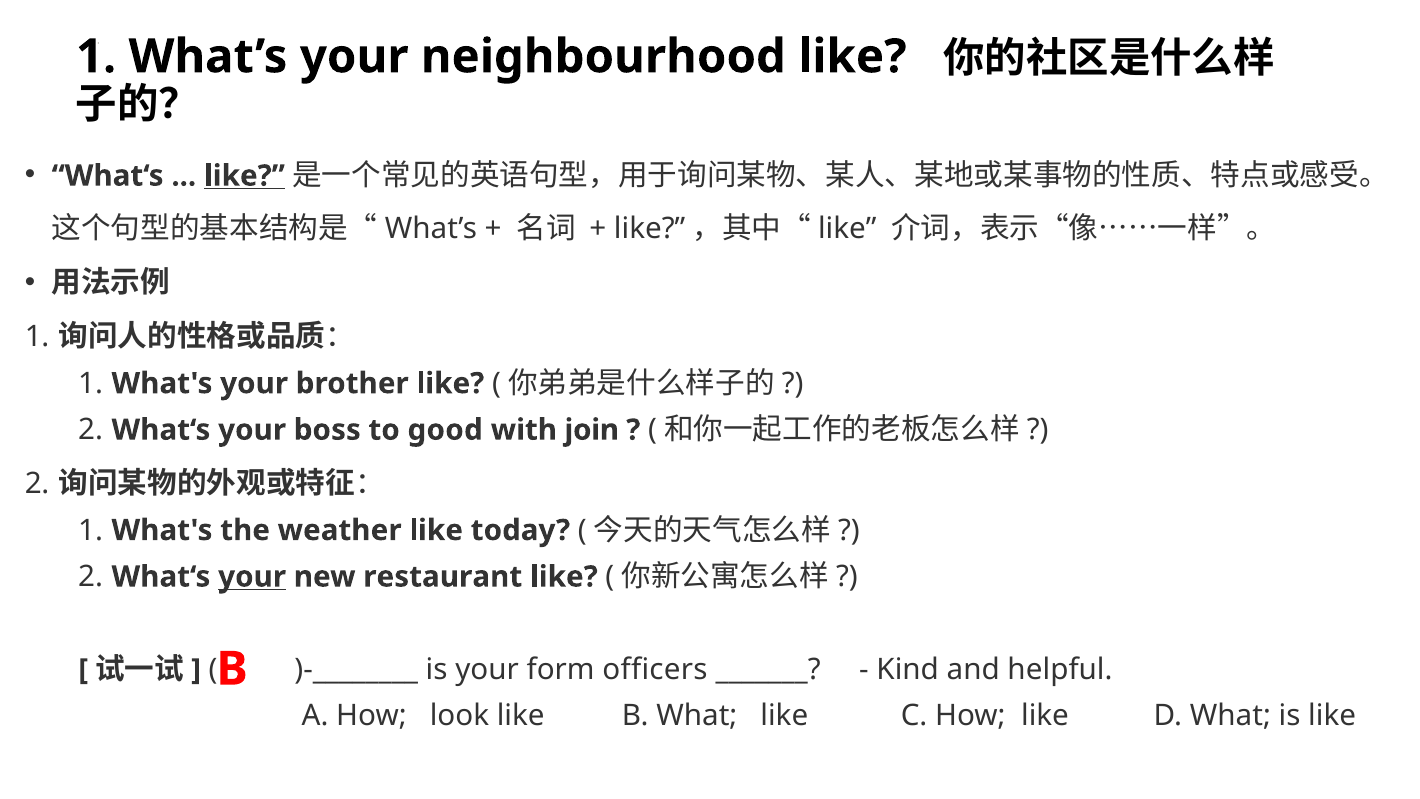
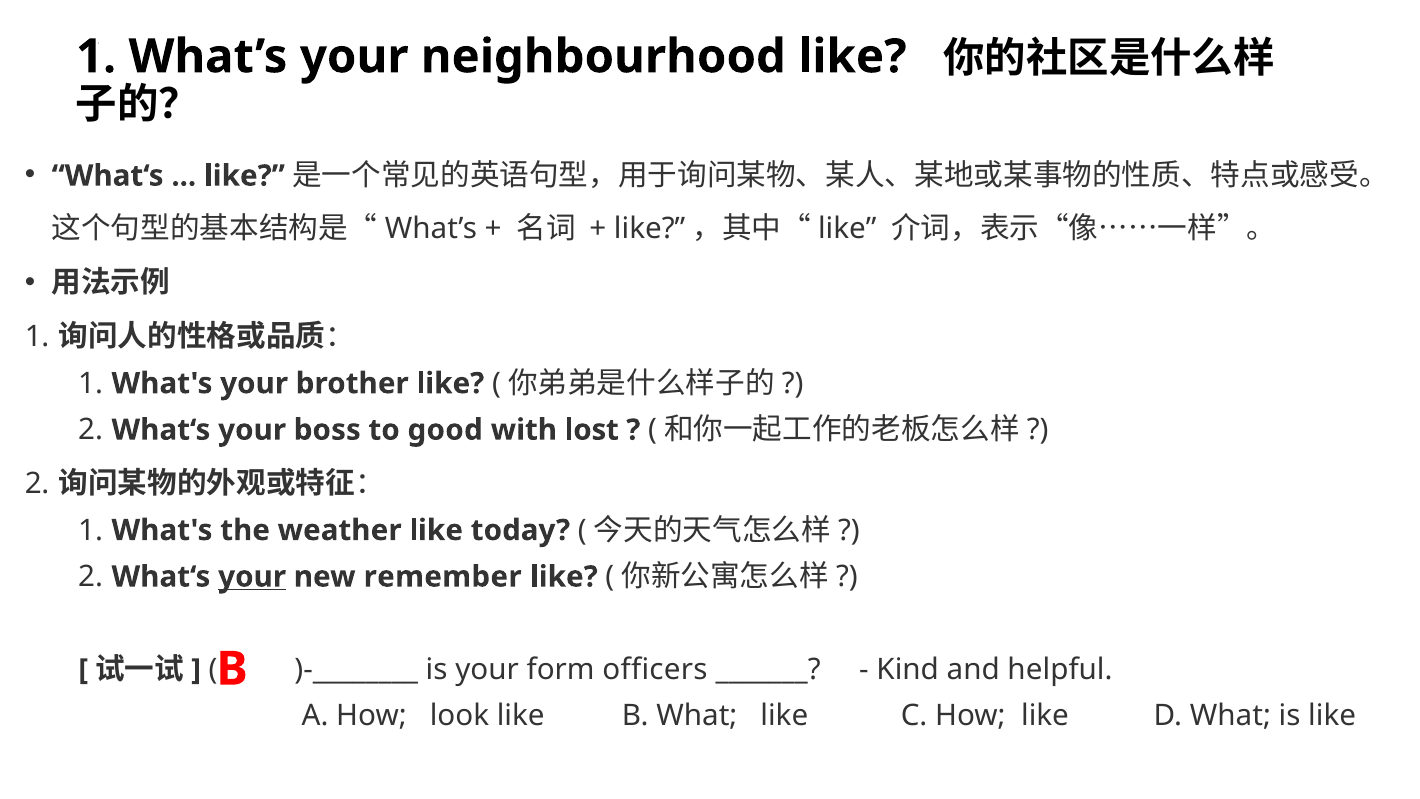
like at (244, 176) underline: present -> none
join: join -> lost
restaurant: restaurant -> remember
